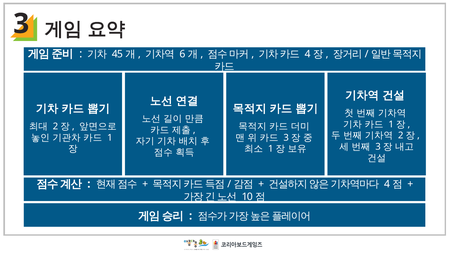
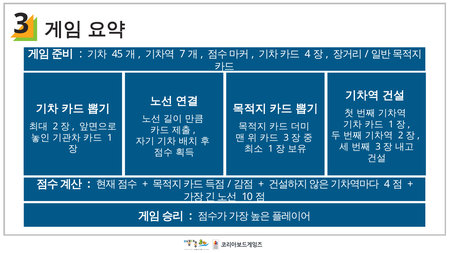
6: 6 -> 7
